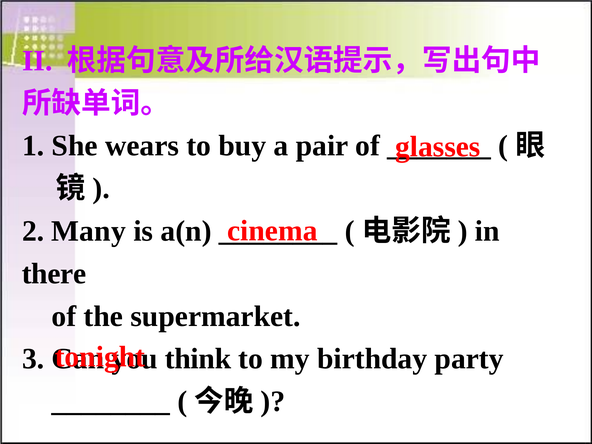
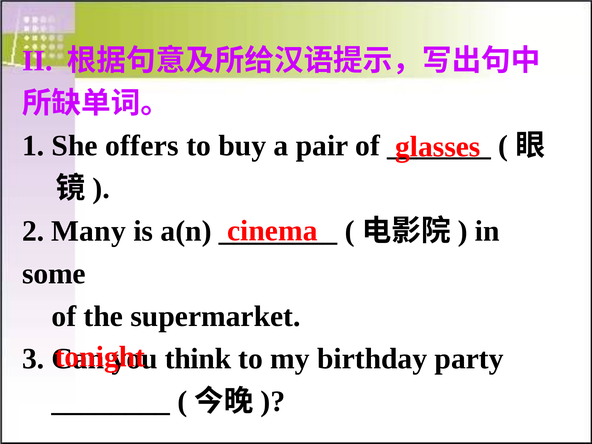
wears: wears -> offers
there: there -> some
